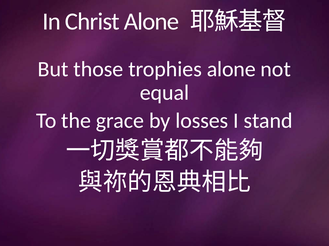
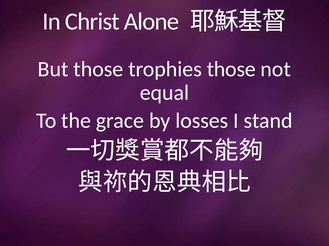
trophies alone: alone -> those
